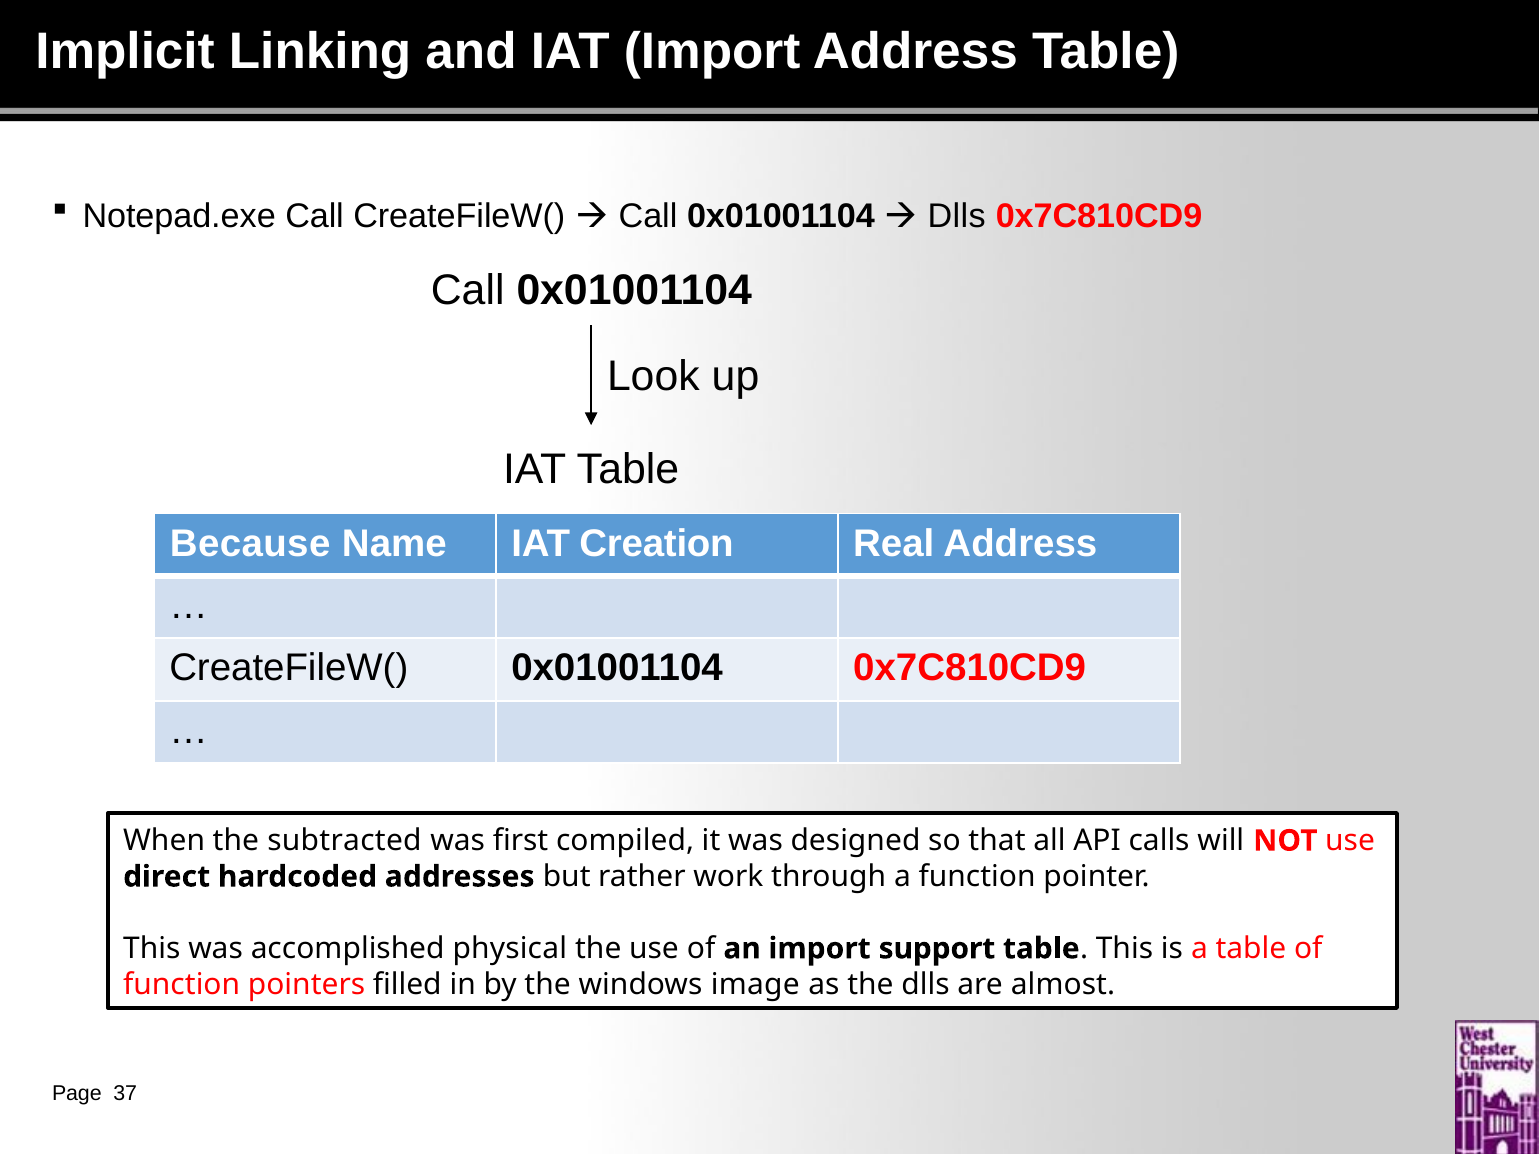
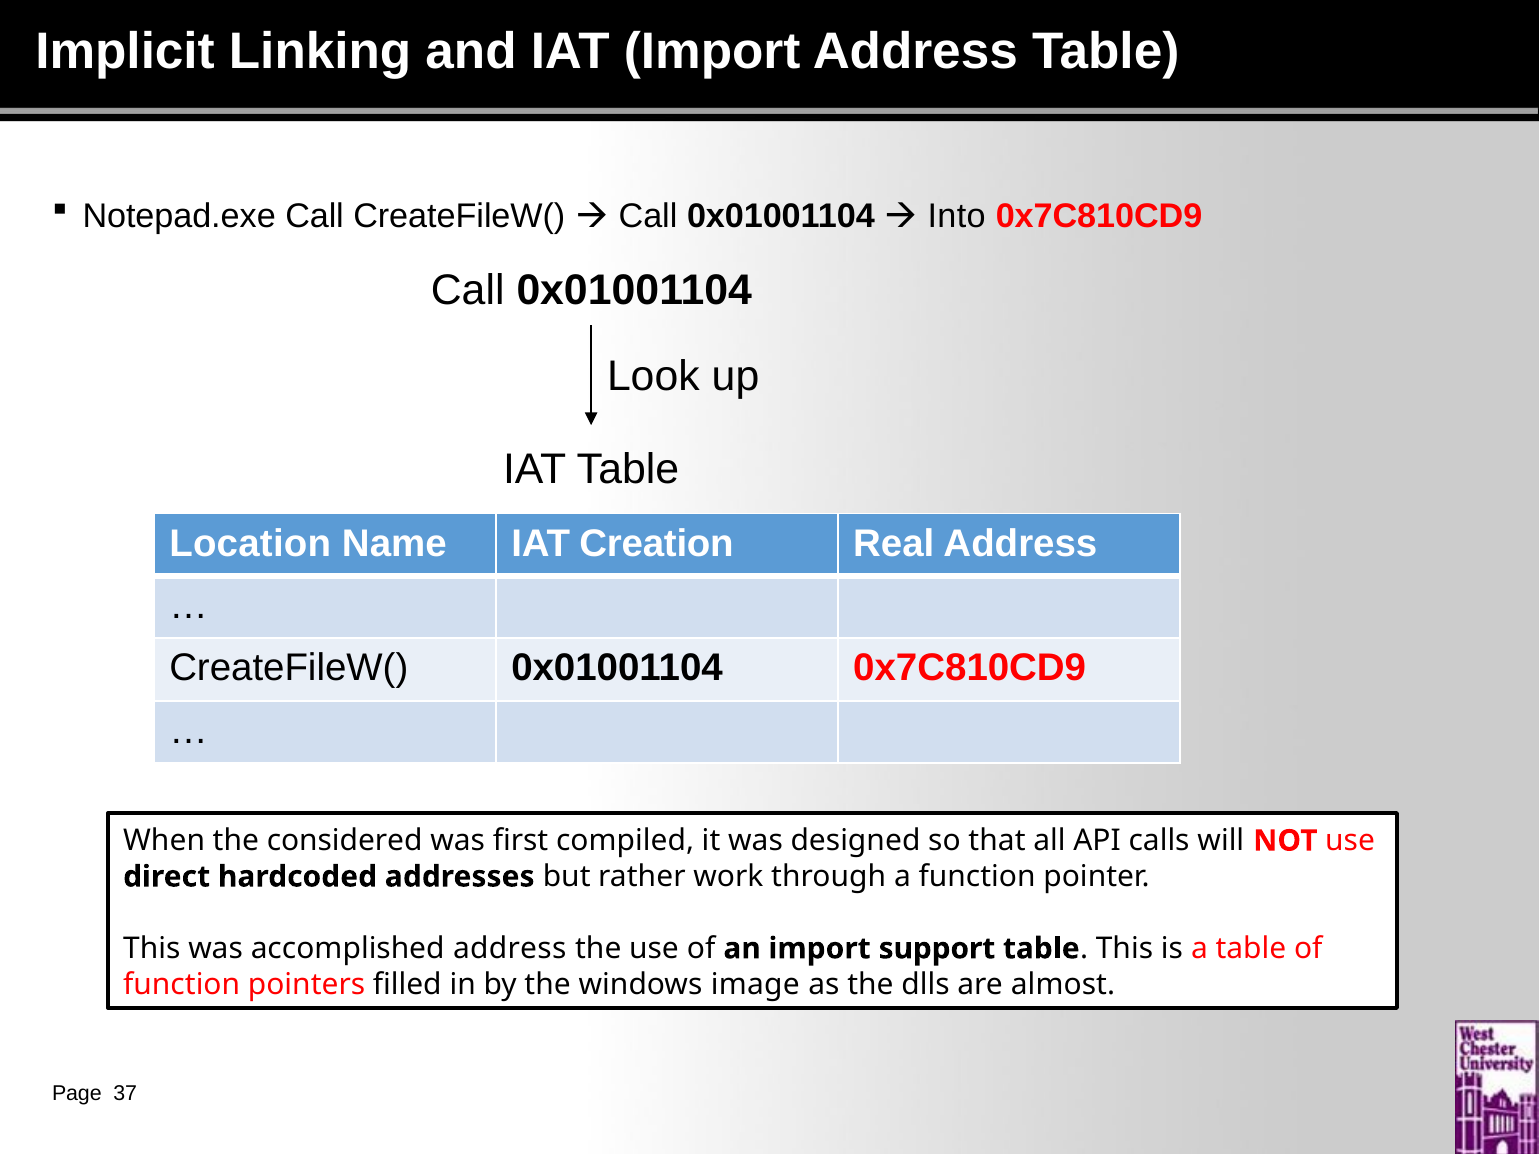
Dlls at (957, 216): Dlls -> Into
Because: Because -> Location
subtracted: subtracted -> considered
accomplished physical: physical -> address
